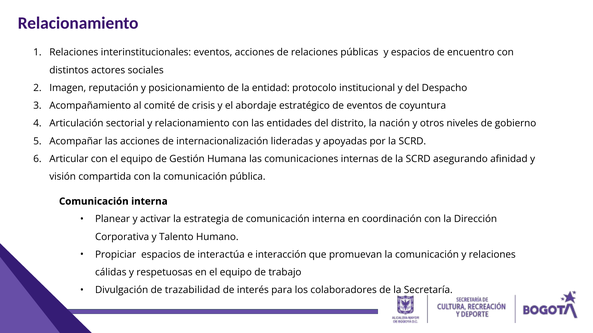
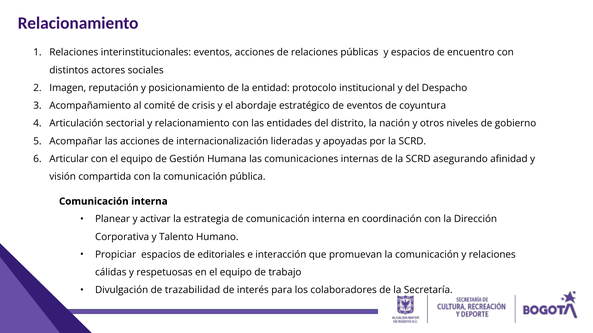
interactúa: interactúa -> editoriales
